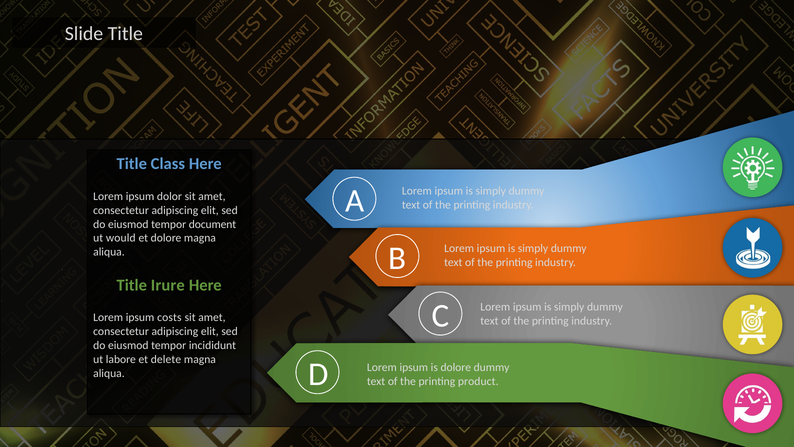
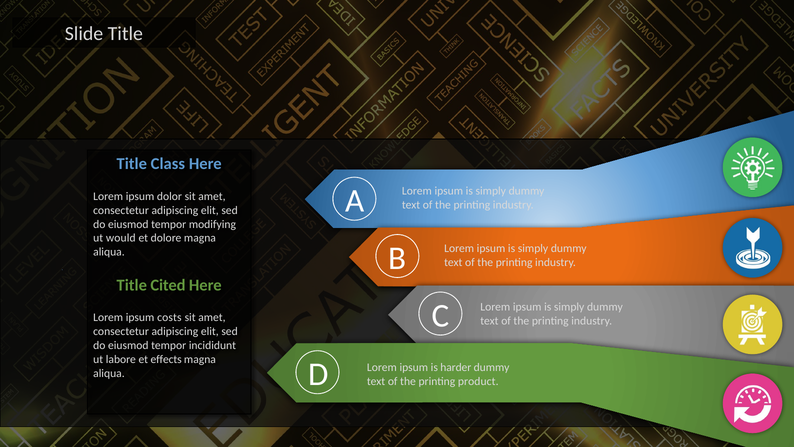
document: document -> modifying
Irure: Irure -> Cited
delete: delete -> effects
is dolore: dolore -> harder
